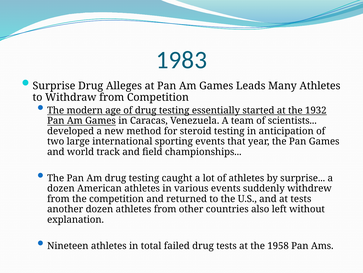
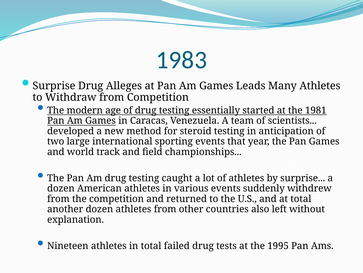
1932: 1932 -> 1981
at tests: tests -> total
1958: 1958 -> 1995
